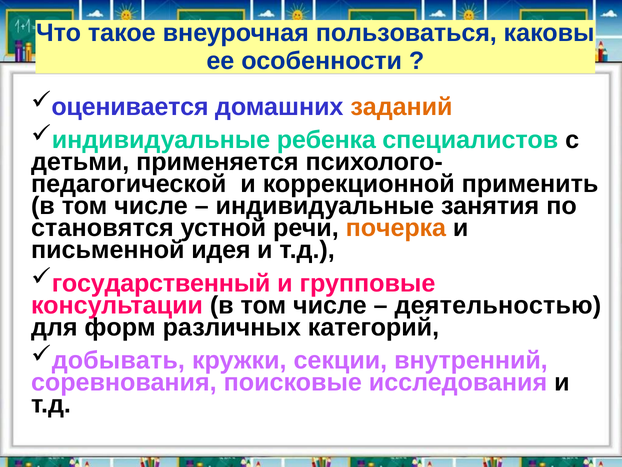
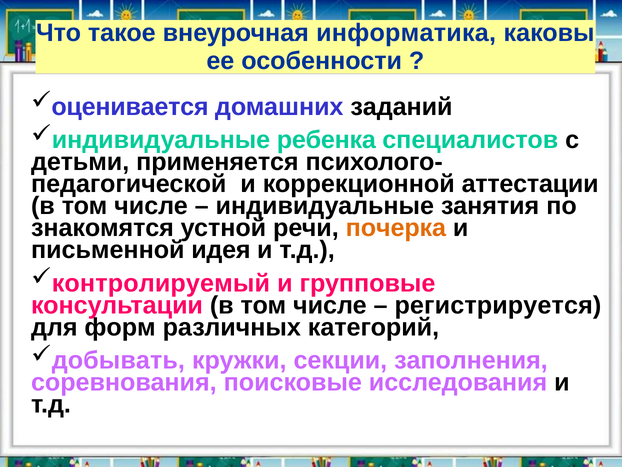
пользоваться: пользоваться -> информатика
заданий colour: orange -> black
применить: применить -> аттестации
становятся: становятся -> знакомятся
государственный: государственный -> контролируемый
деятельностью: деятельностью -> регистрируется
внутренний: внутренний -> заполнения
